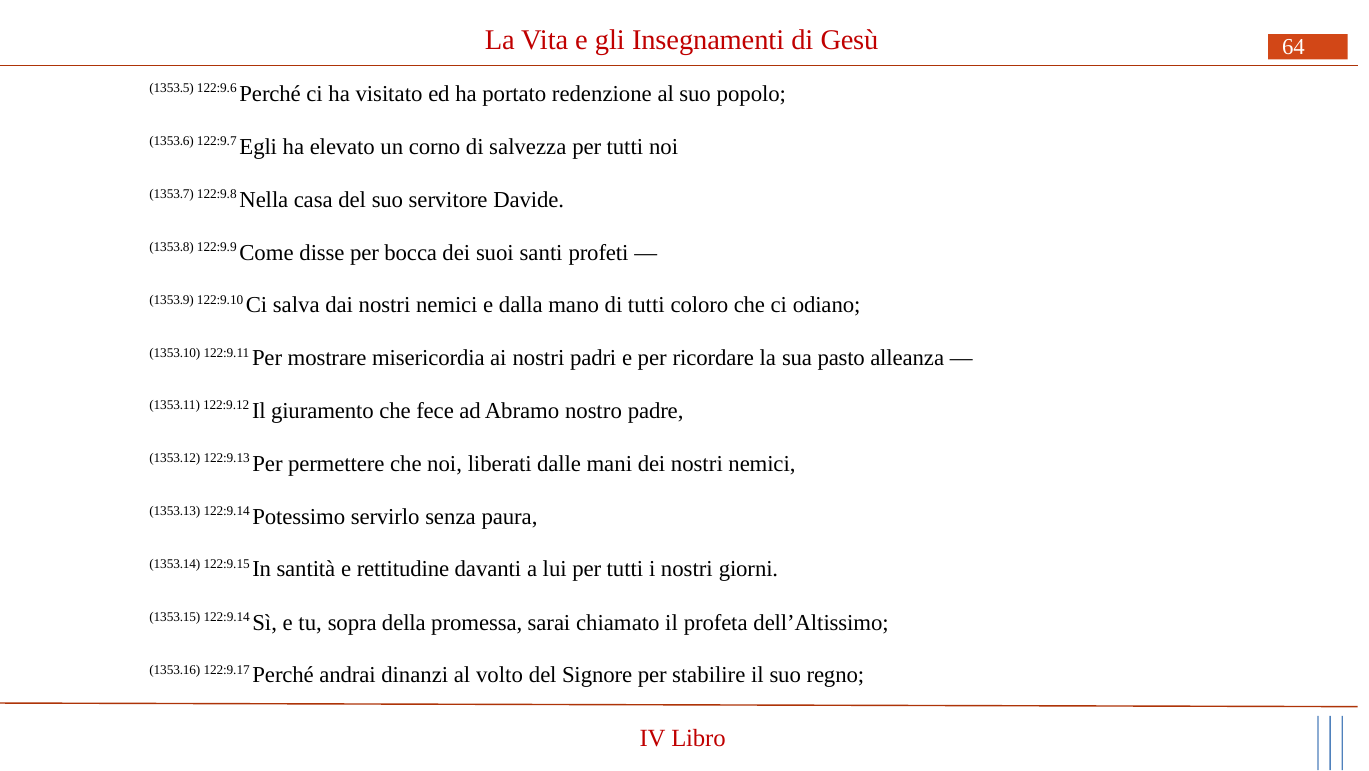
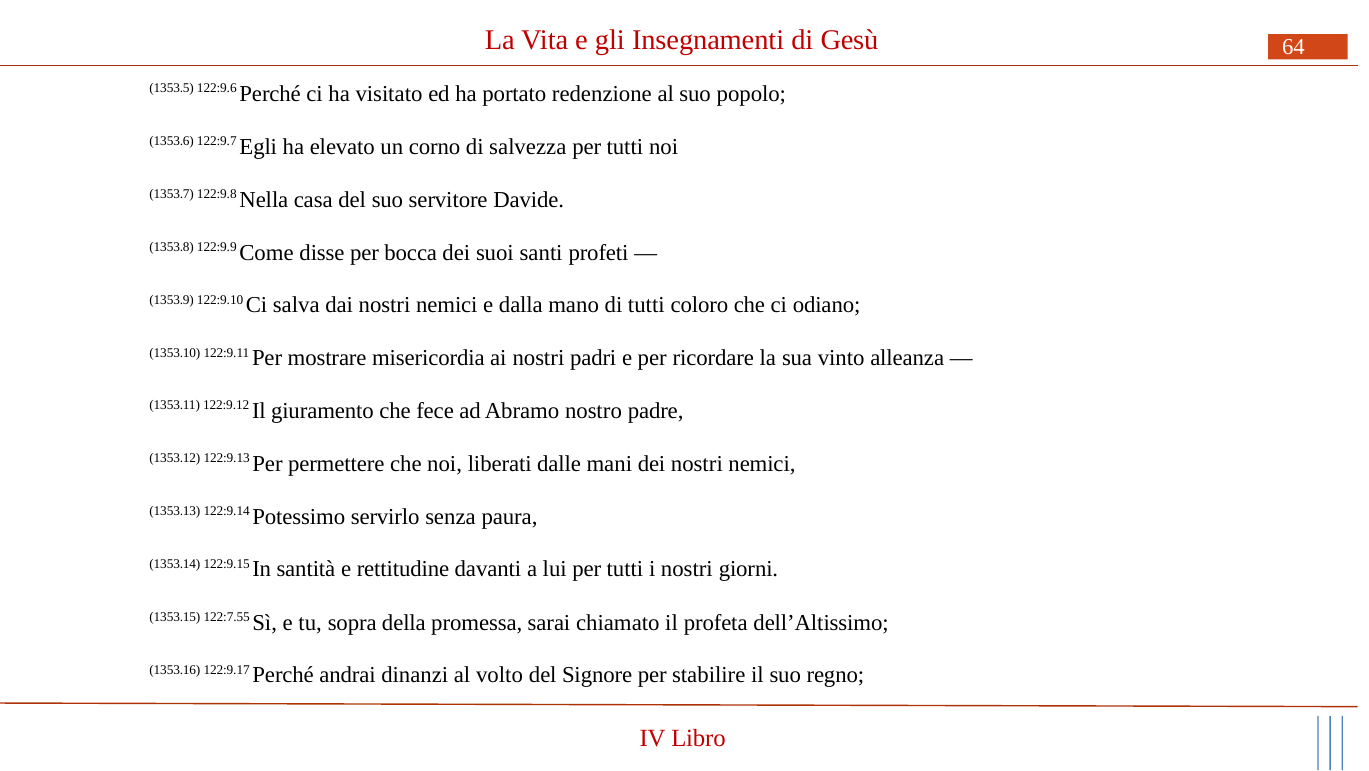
pasto: pasto -> vinto
1353.15 122:9.14: 122:9.14 -> 122:7.55
